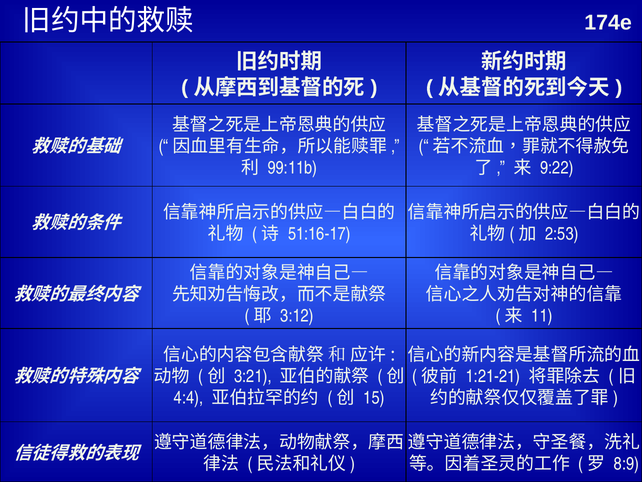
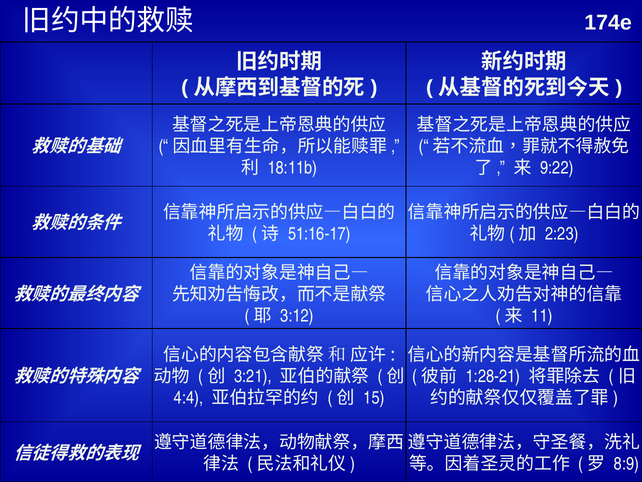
99:11b: 99:11b -> 18:11b
2:53: 2:53 -> 2:23
1:21-21: 1:21-21 -> 1:28-21
